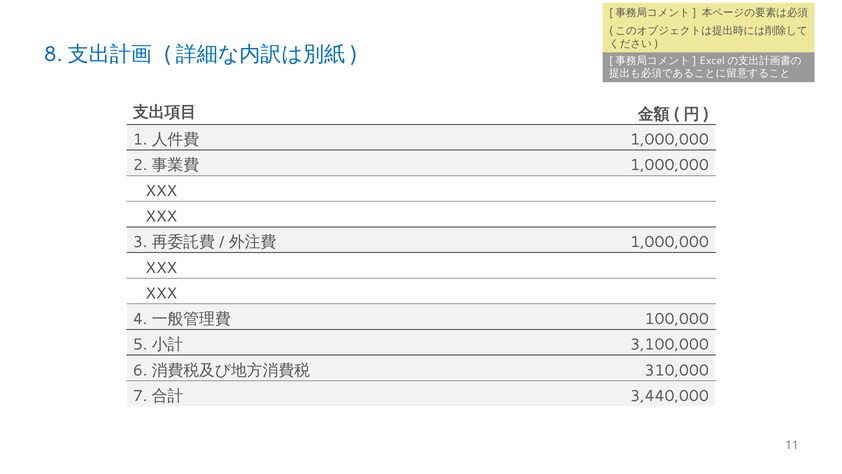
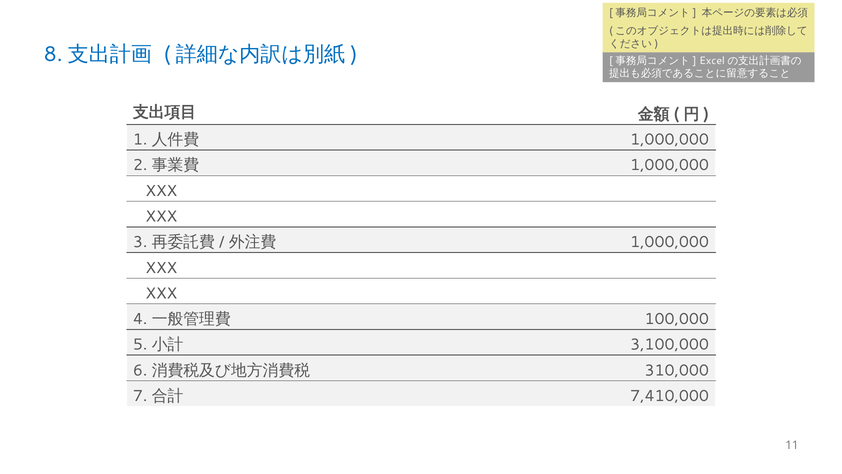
3,440,000: 3,440,000 -> 7,410,000
